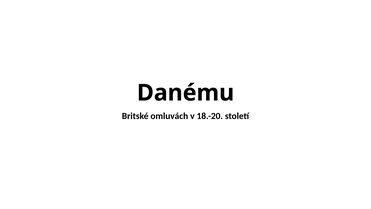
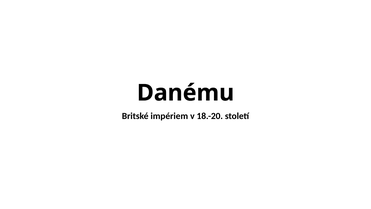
omluvách: omluvách -> impériem
